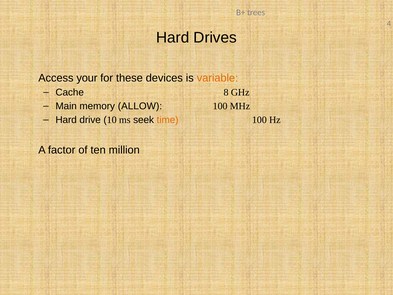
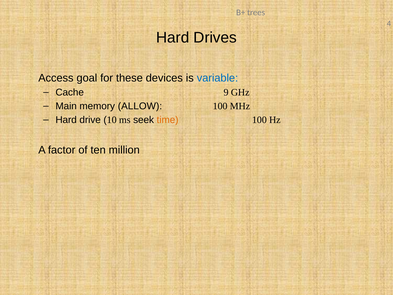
your: your -> goal
variable colour: orange -> blue
8: 8 -> 9
